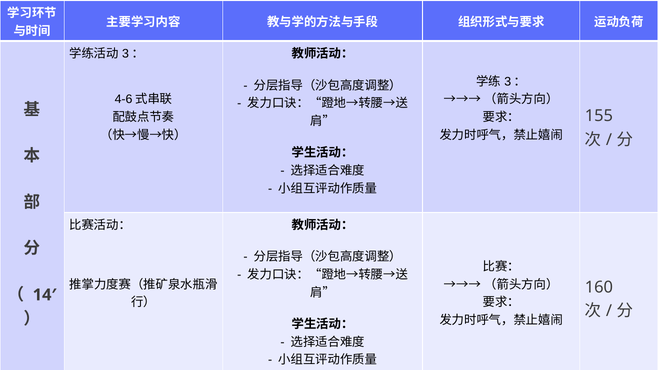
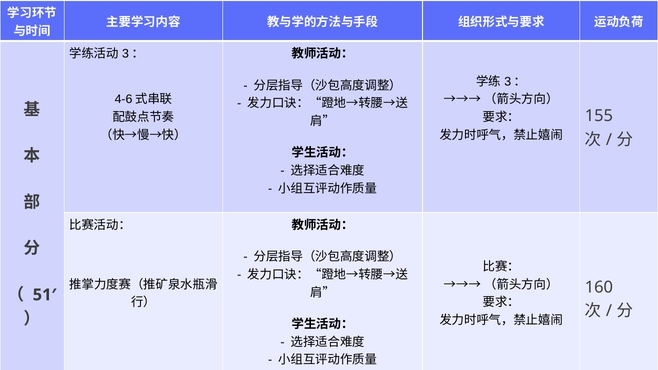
14′: 14′ -> 51′
